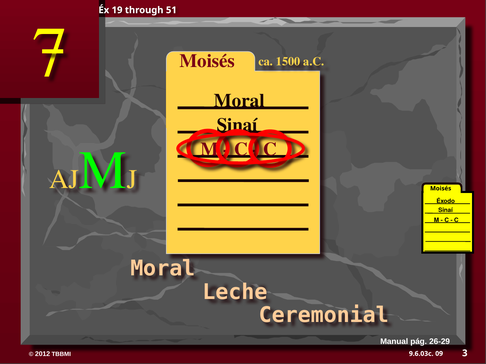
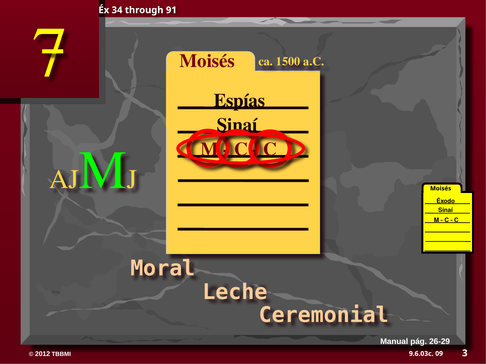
19: 19 -> 34
51: 51 -> 91
Moral at (239, 101): Moral -> Espías
